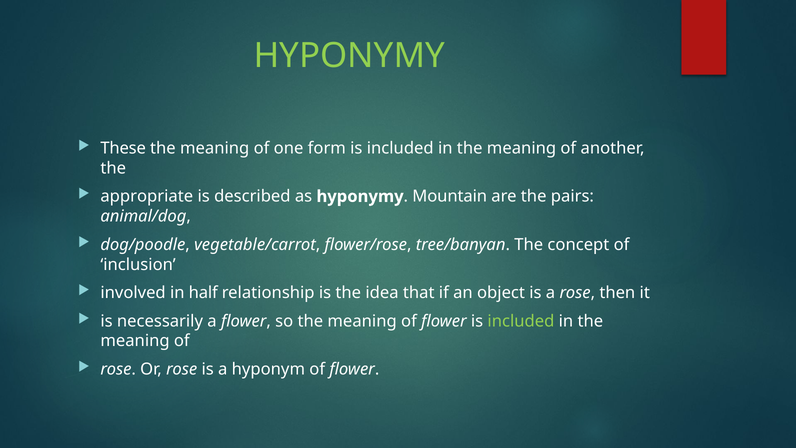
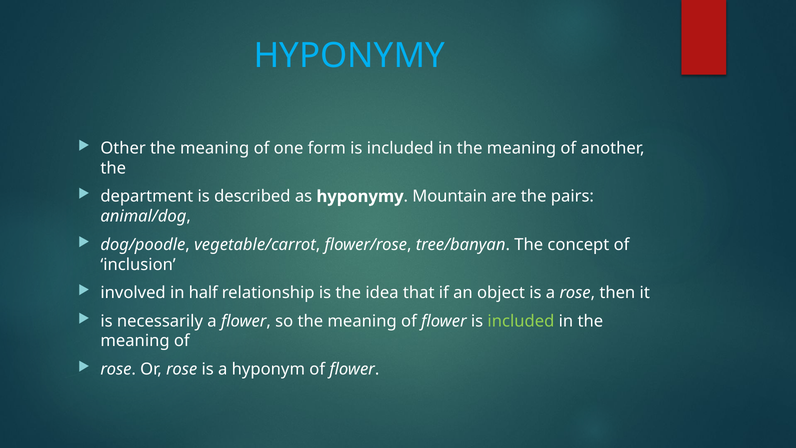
HYPONYMY at (349, 56) colour: light green -> light blue
These: These -> Other
appropriate: appropriate -> department
